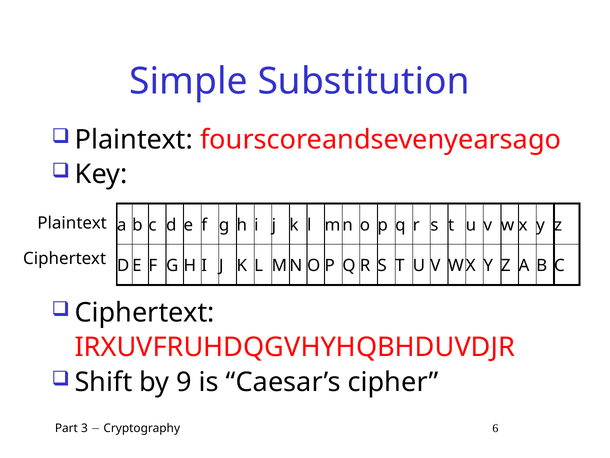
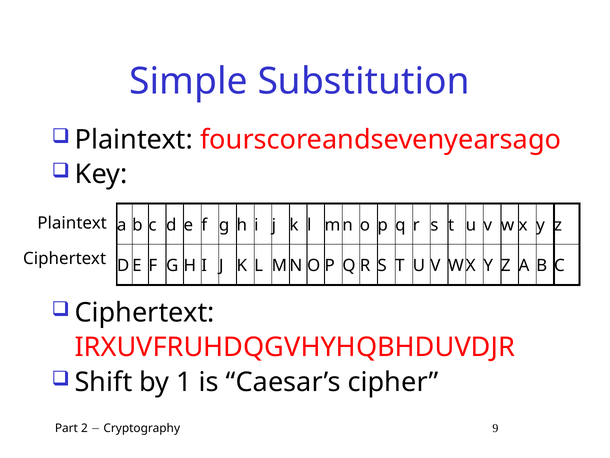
9: 9 -> 1
3: 3 -> 2
6: 6 -> 9
